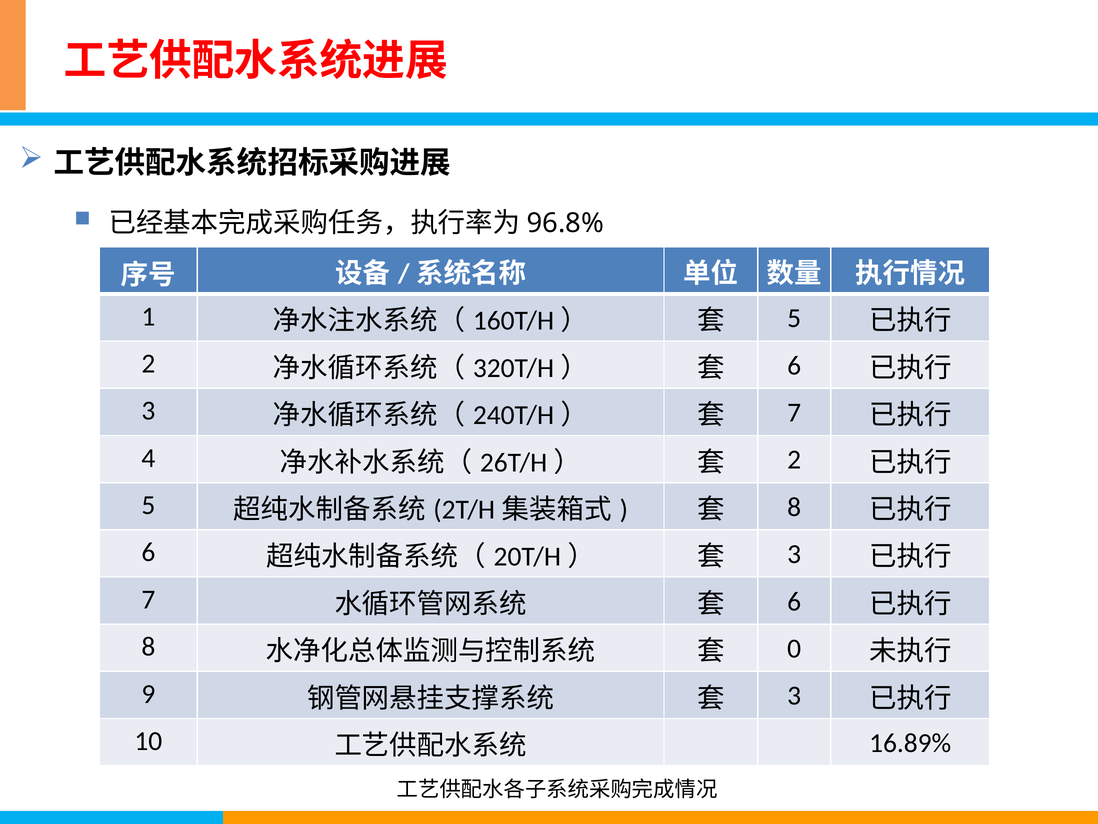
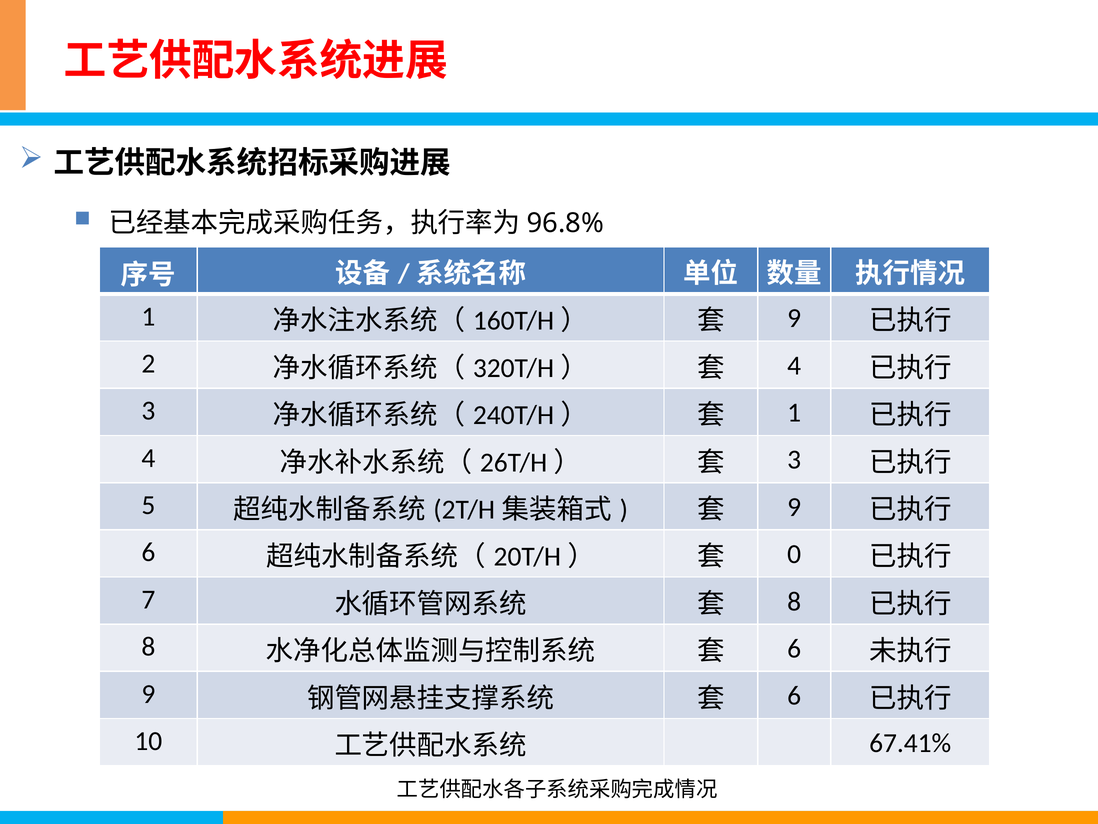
5 at (794, 318): 5 -> 9
6 at (794, 365): 6 -> 4
7 at (794, 412): 7 -> 1
2 at (794, 460): 2 -> 3
8 at (794, 507): 8 -> 9
3 at (794, 554): 3 -> 0
6 at (794, 601): 6 -> 8
0 at (794, 648): 0 -> 6
3 at (794, 695): 3 -> 6
16.89%: 16.89% -> 67.41%
